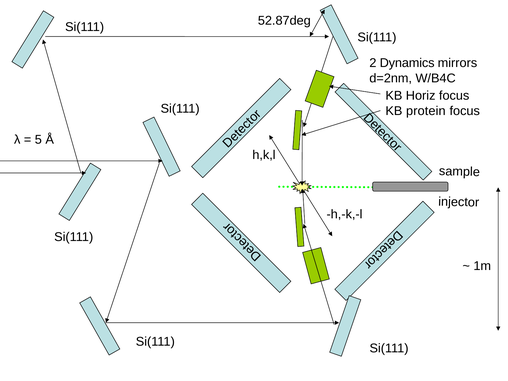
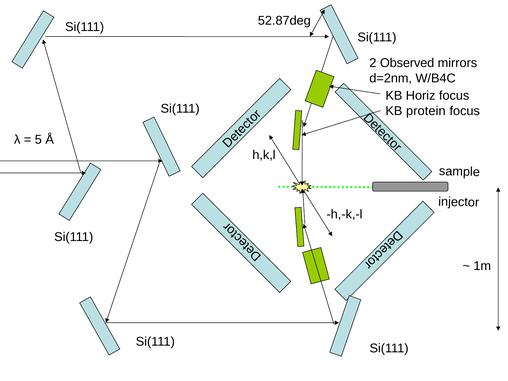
Dynamics: Dynamics -> Observed
